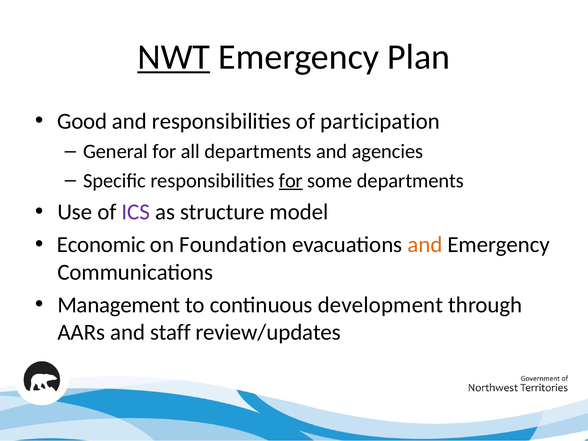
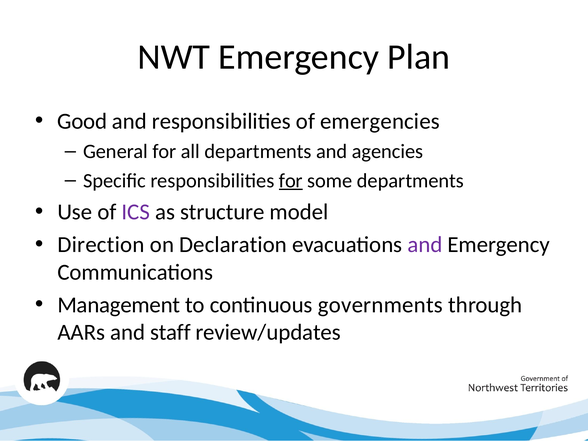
NWT underline: present -> none
participation: participation -> emergencies
Economic: Economic -> Direction
Foundation: Foundation -> Declaration
and at (425, 245) colour: orange -> purple
development: development -> governments
